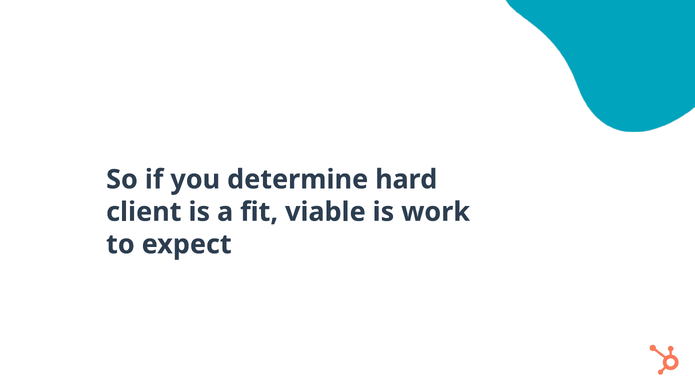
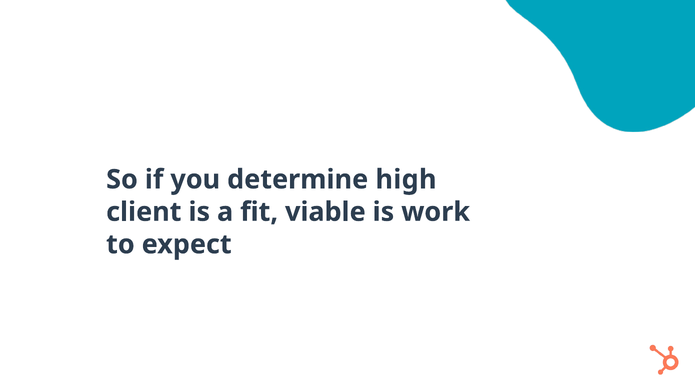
hard: hard -> high
